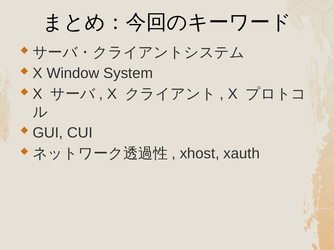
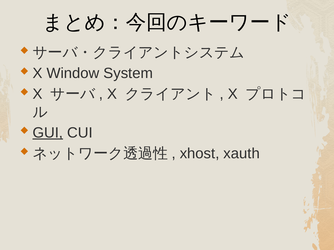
GUI underline: none -> present
